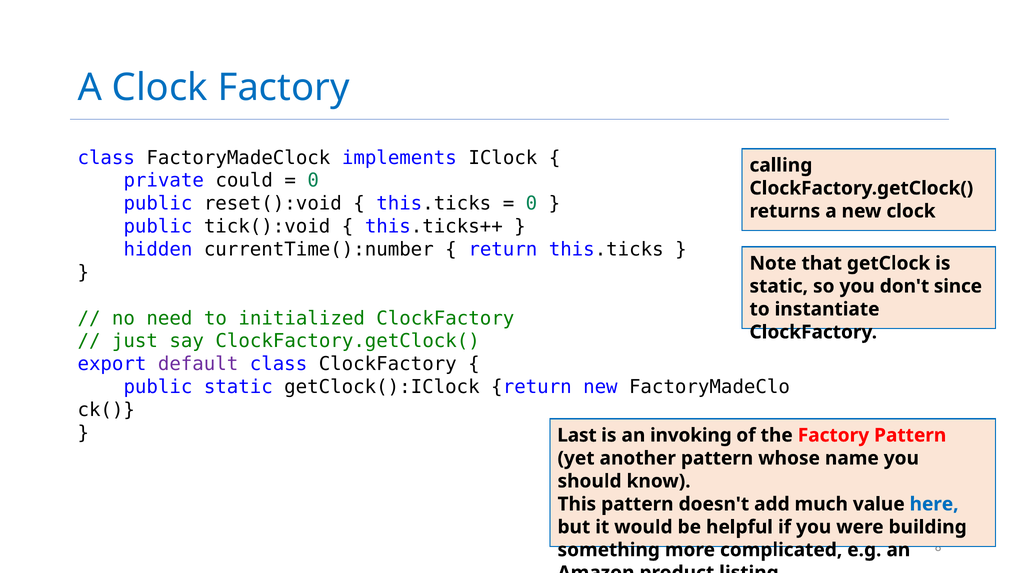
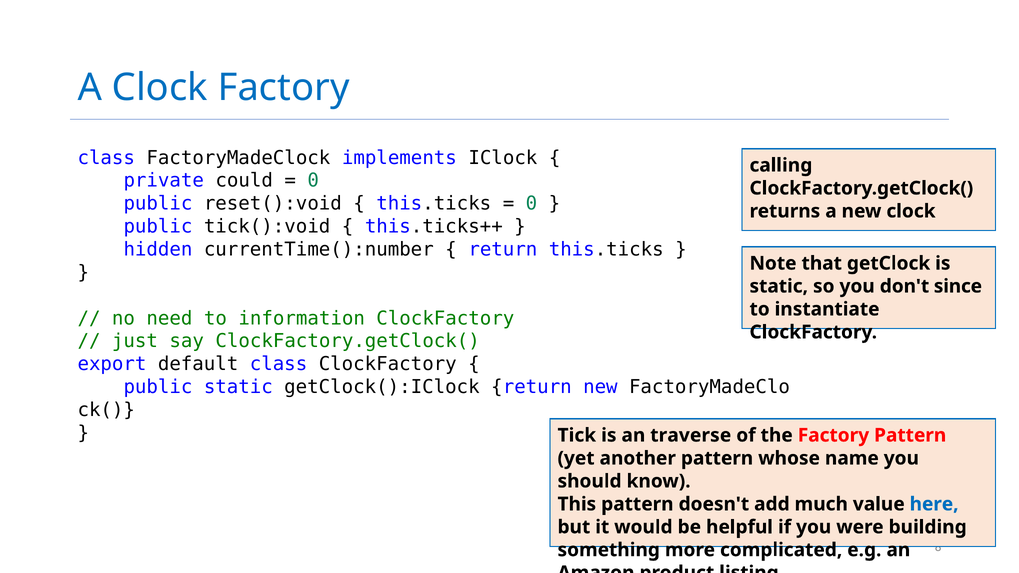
initialized: initialized -> information
default colour: purple -> black
Last: Last -> Tick
invoking: invoking -> traverse
